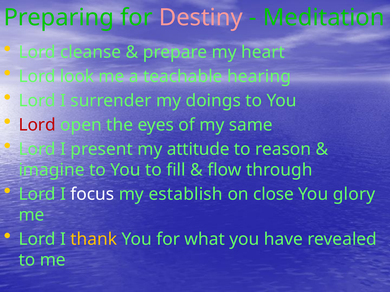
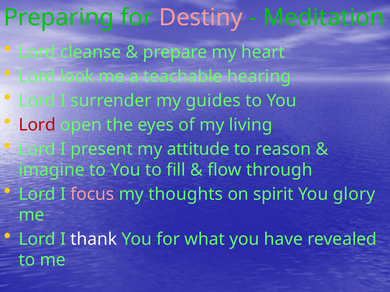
doings: doings -> guides
same: same -> living
focus colour: white -> pink
establish: establish -> thoughts
close: close -> spirit
thank colour: yellow -> white
